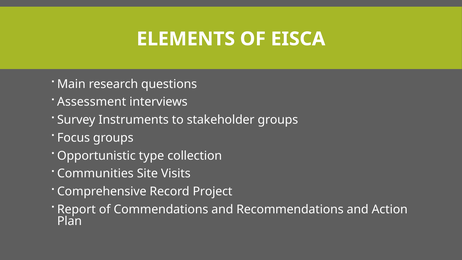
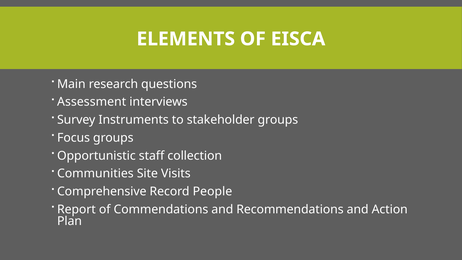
type: type -> staff
Project: Project -> People
